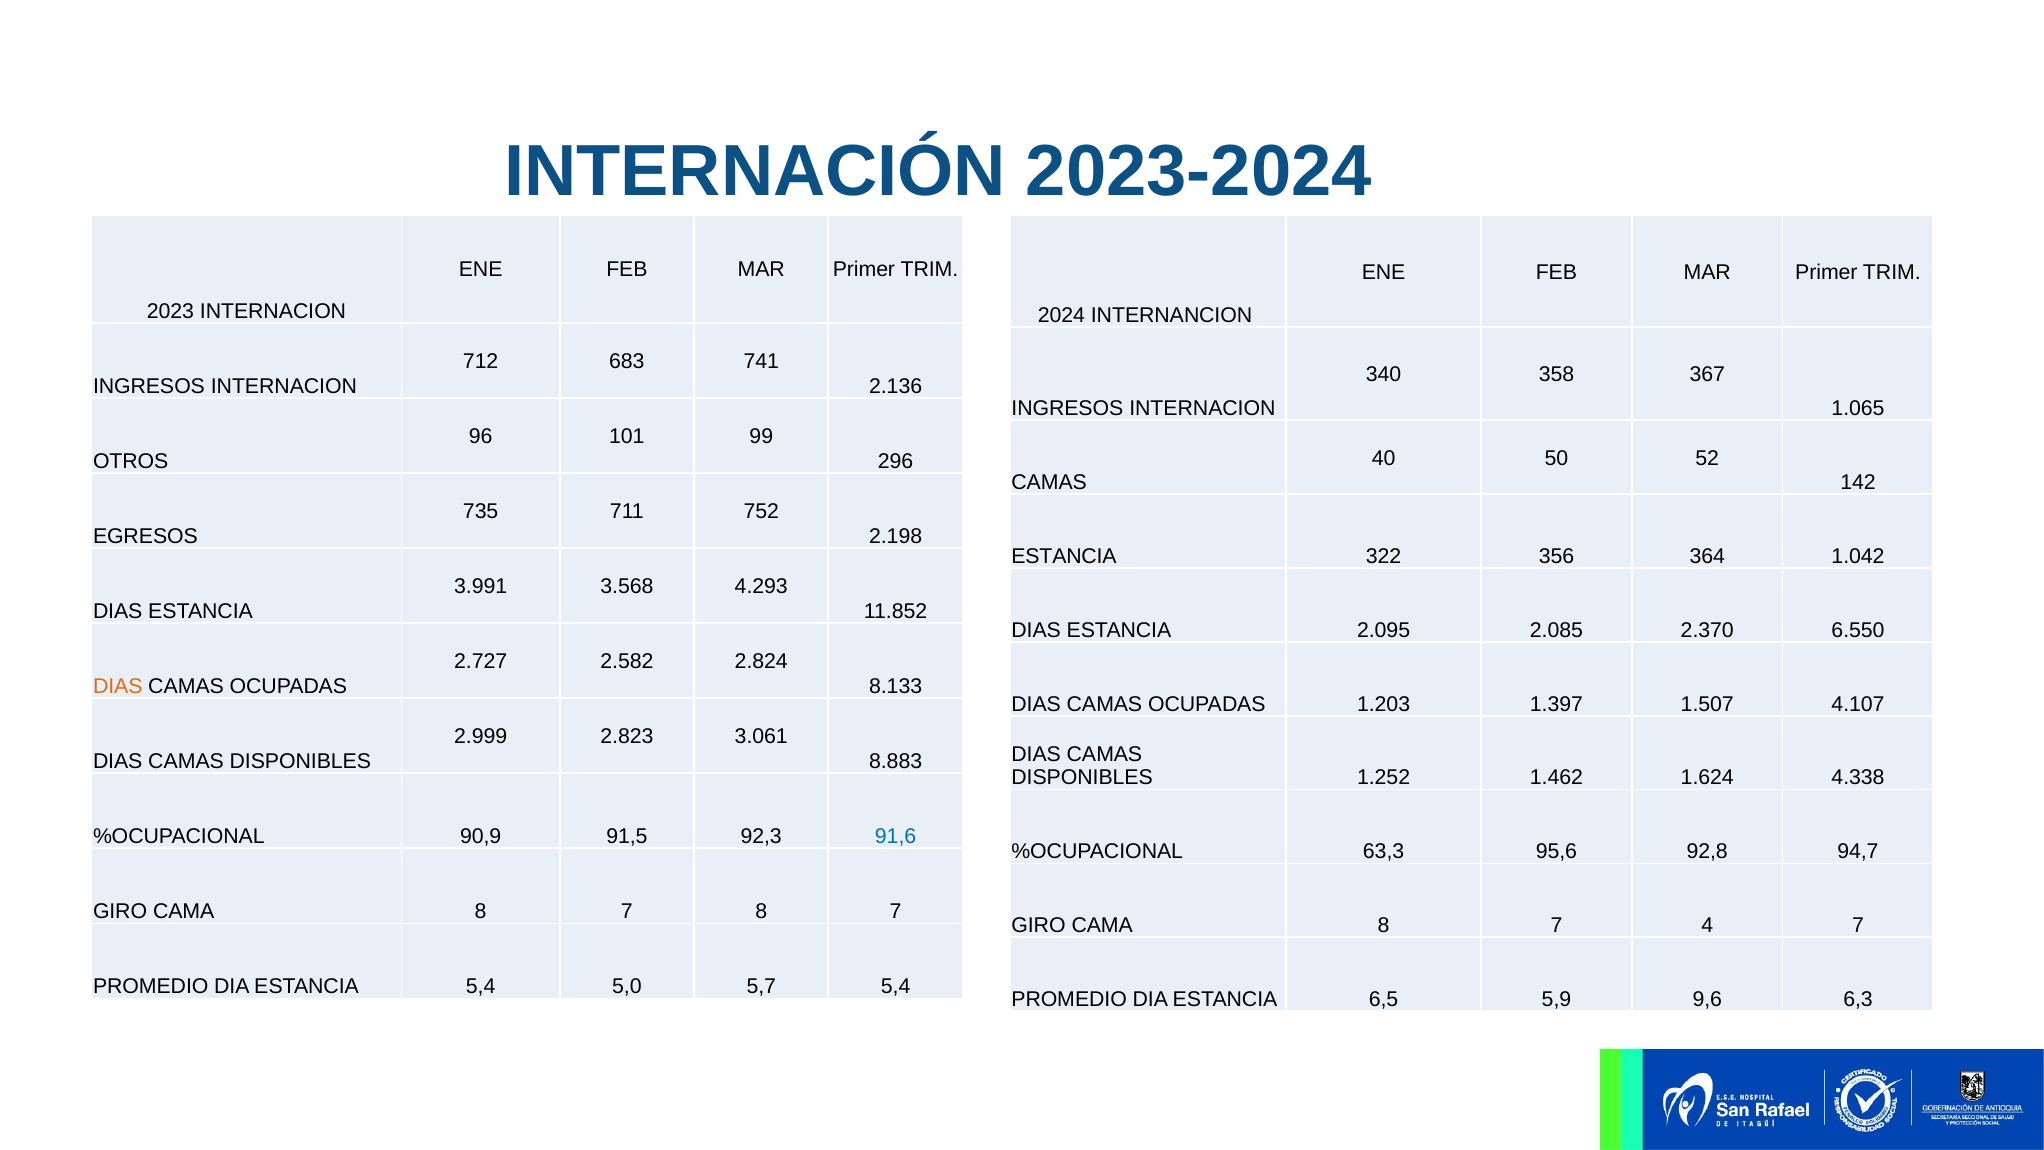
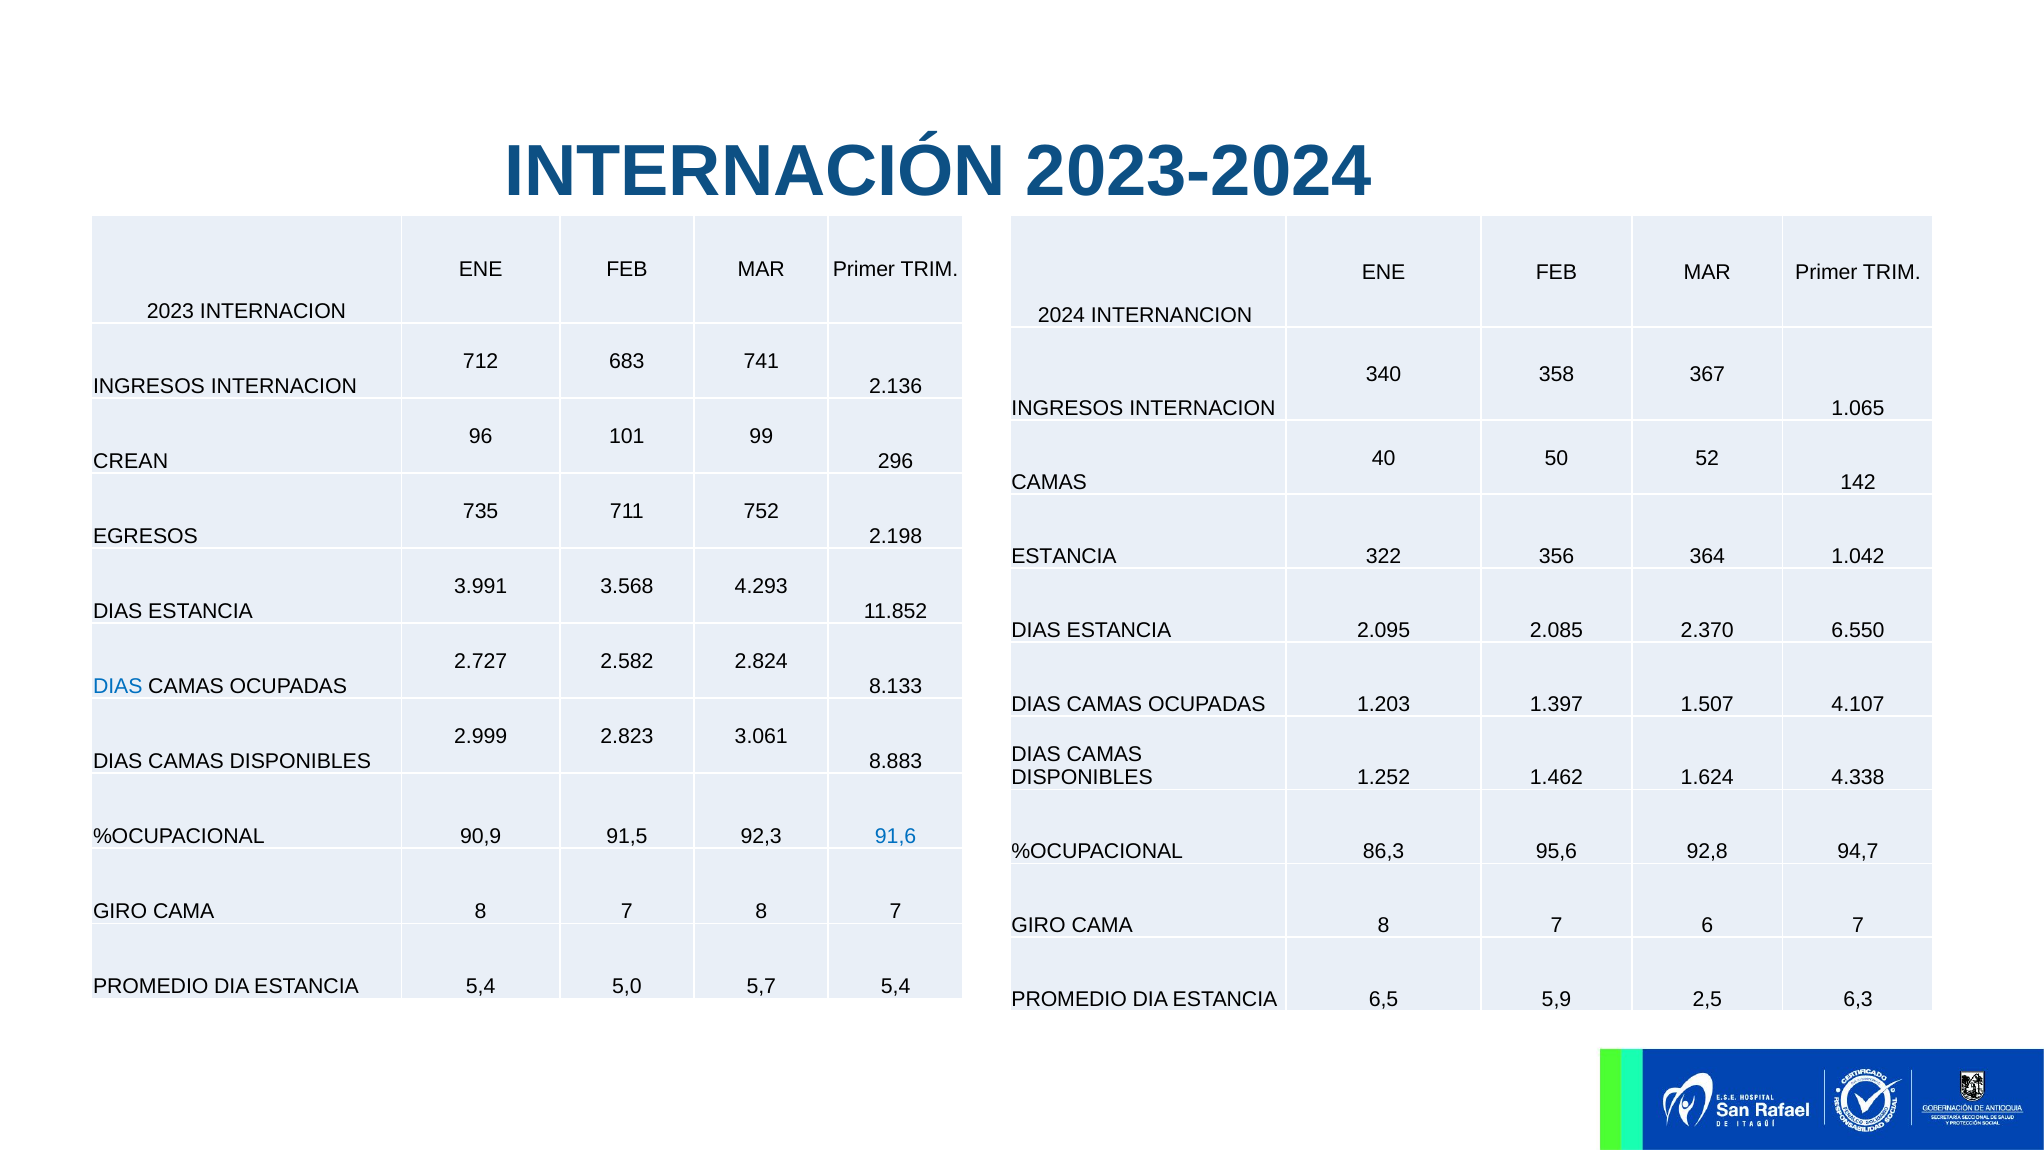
OTROS: OTROS -> CREAN
DIAS at (118, 687) colour: orange -> blue
63,3: 63,3 -> 86,3
4: 4 -> 6
9,6: 9,6 -> 2,5
